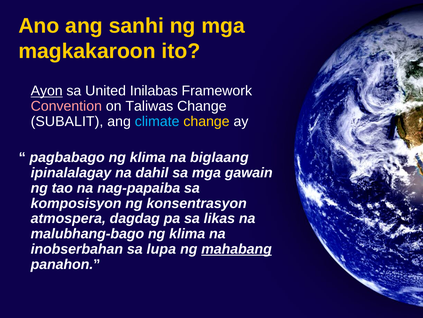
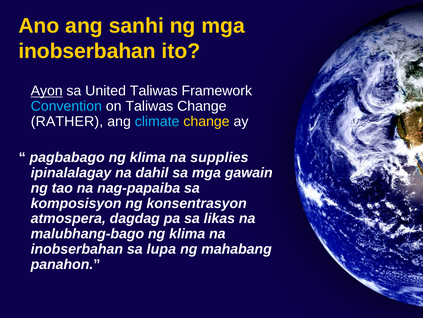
magkakaroon at (87, 51): magkakaroon -> inobserbahan
United Inilabas: Inilabas -> Taliwas
Convention colour: pink -> light blue
SUBALIT: SUBALIT -> RATHER
biglaang: biglaang -> supplies
mahabang underline: present -> none
